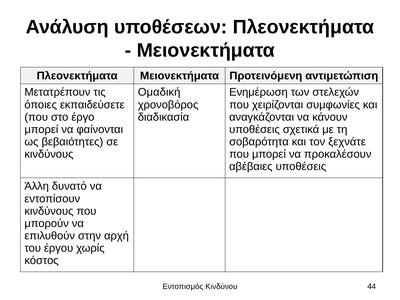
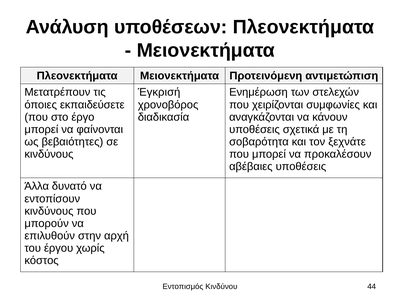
Ομαδική: Ομαδική -> Έγκρισή
Άλλη: Άλλη -> Άλλα
